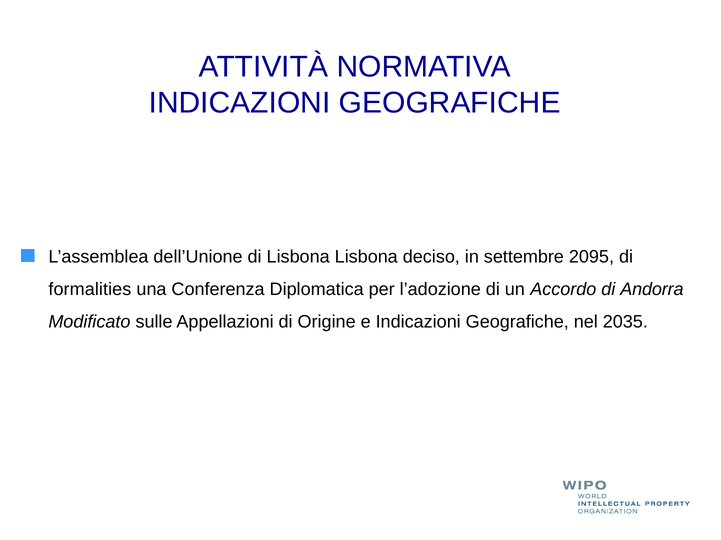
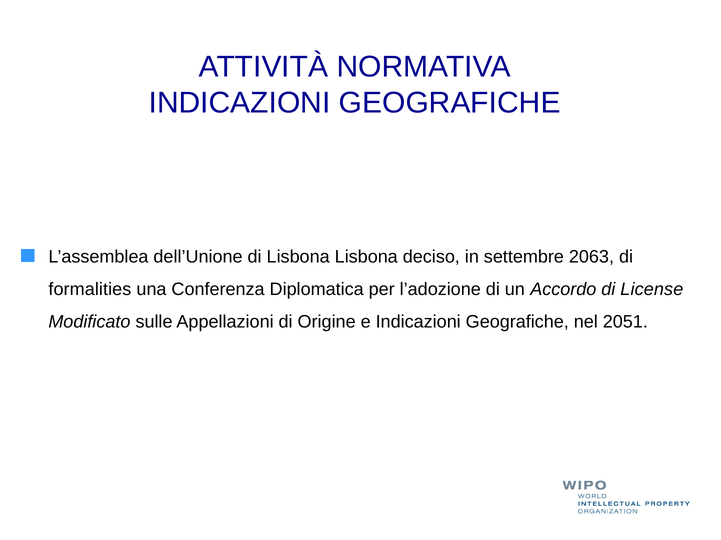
2095: 2095 -> 2063
Andorra: Andorra -> License
2035: 2035 -> 2051
